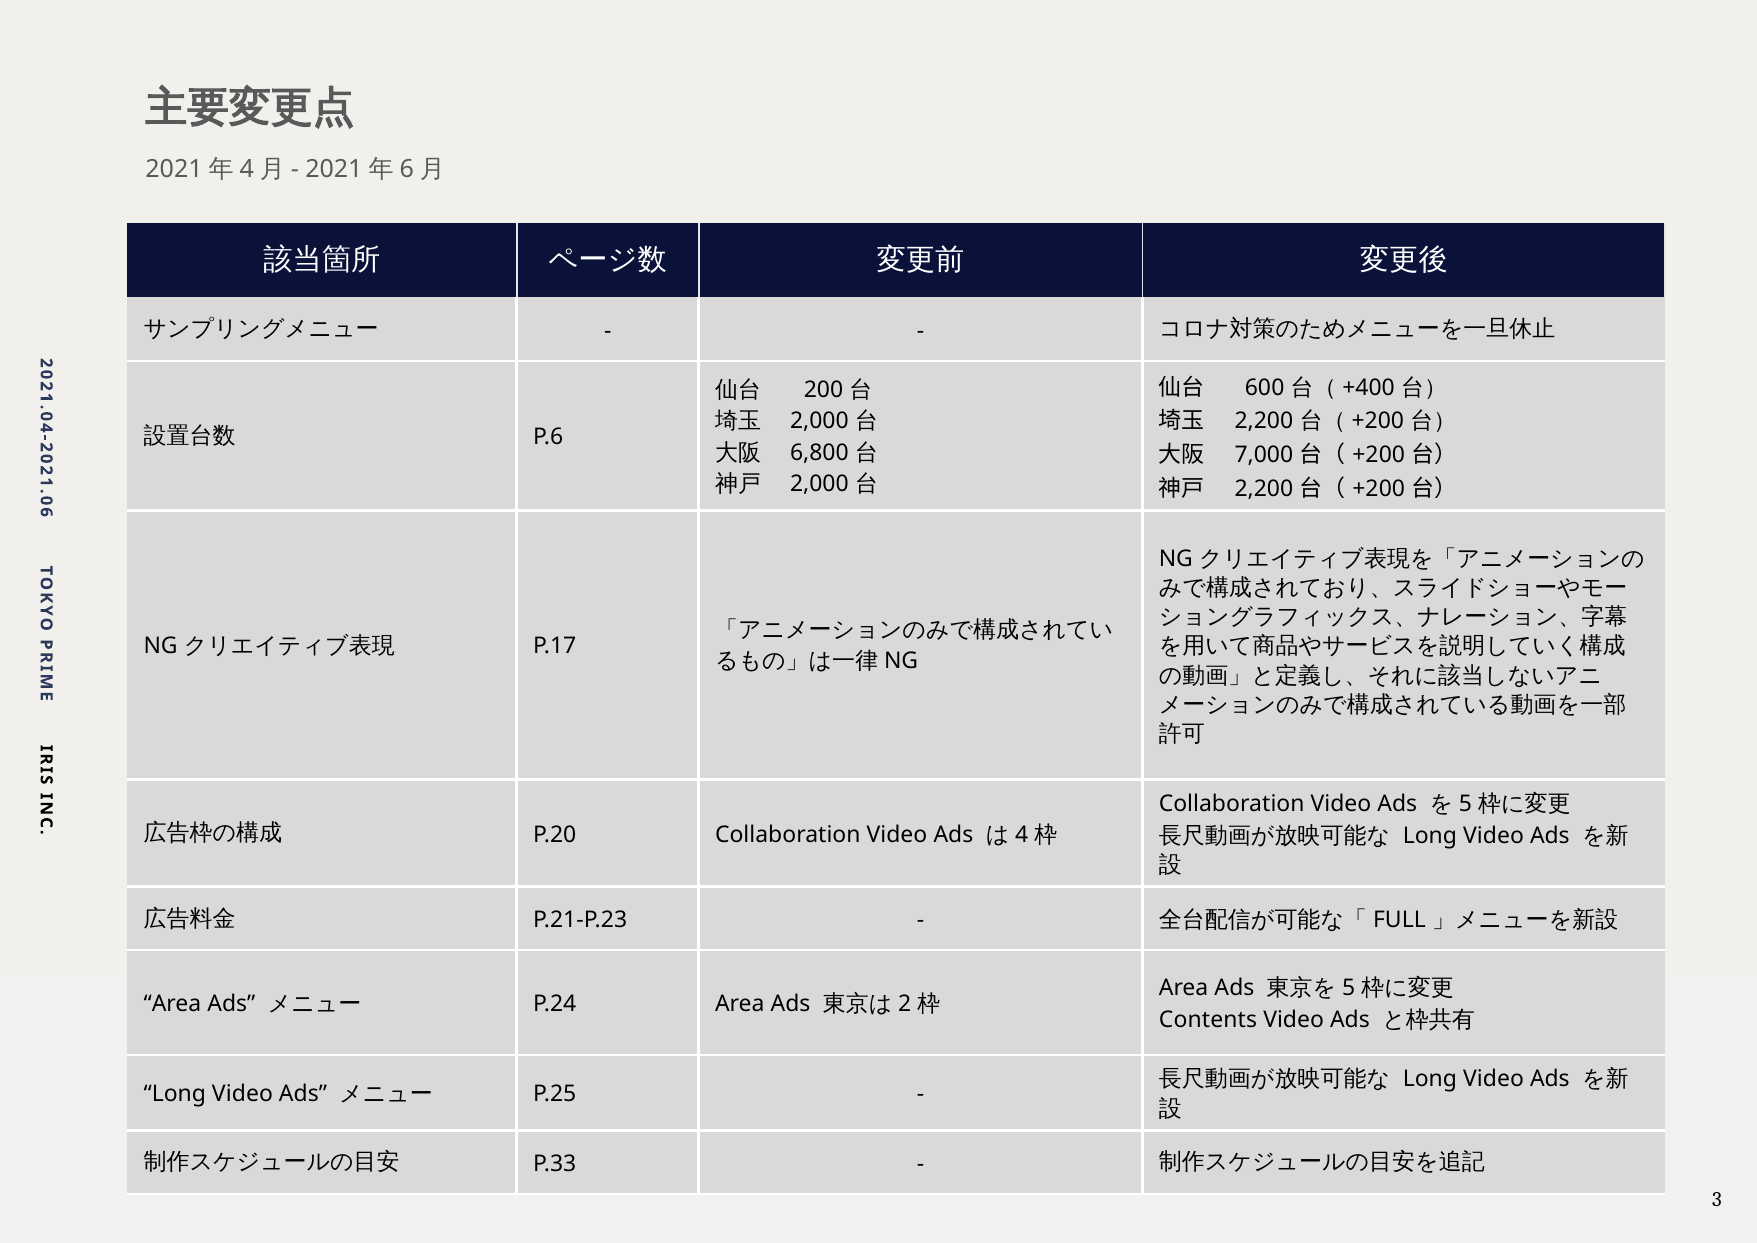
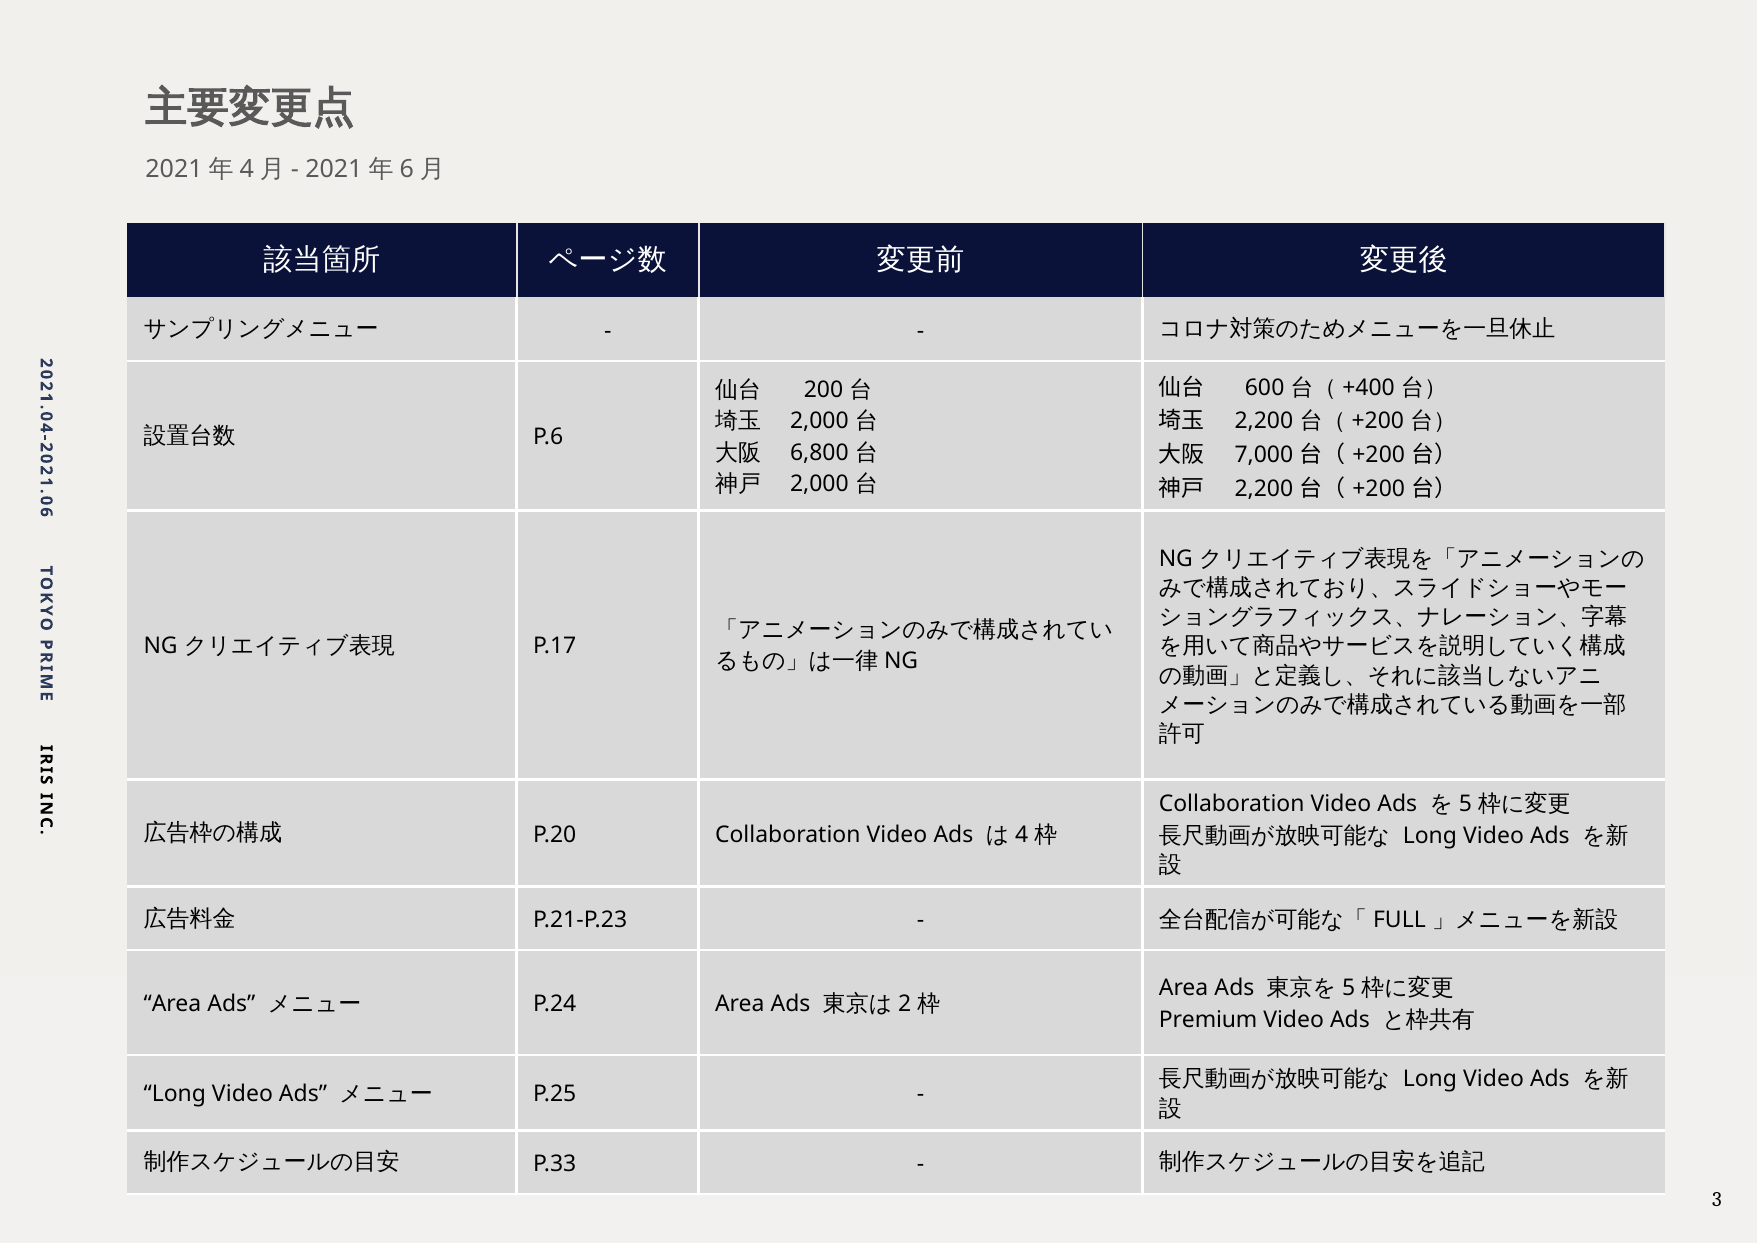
Contents: Contents -> Premium
